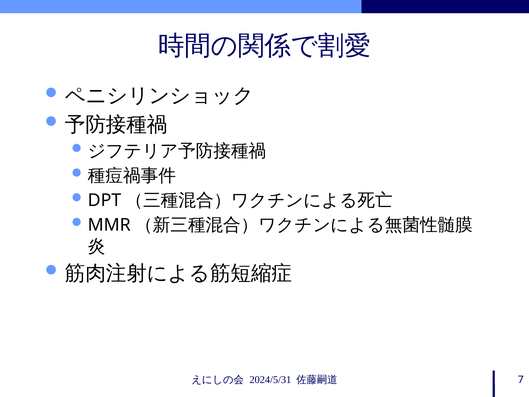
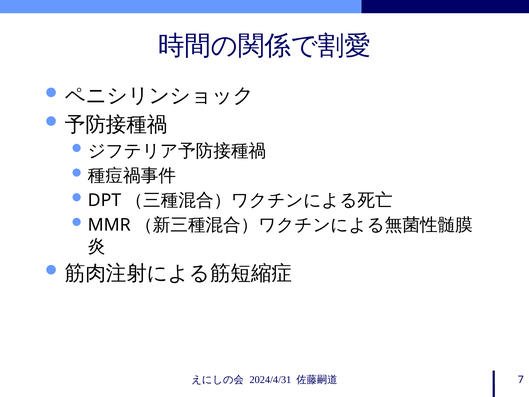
2024/5/31: 2024/5/31 -> 2024/4/31
